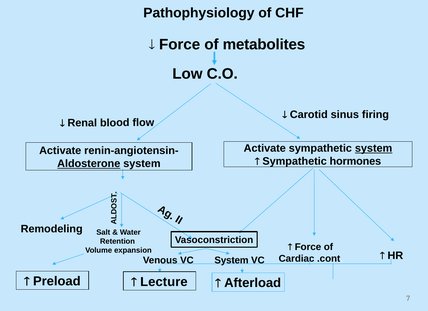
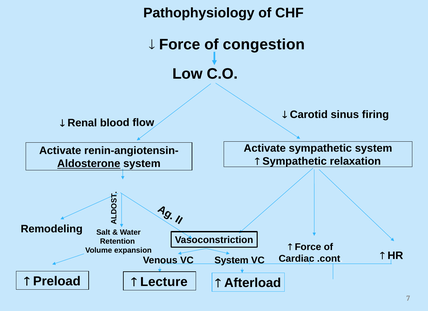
metabolites: metabolites -> congestion
system at (374, 149) underline: present -> none
hormones: hormones -> relaxation
